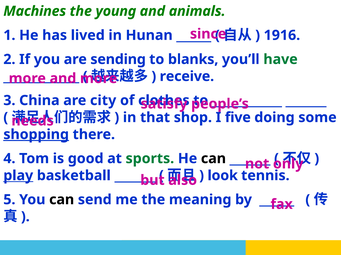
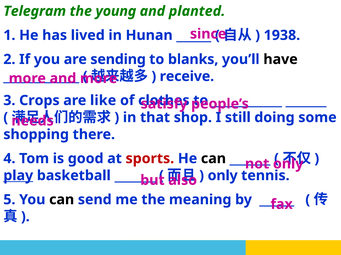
Machines: Machines -> Telegram
animals: animals -> planted
1916: 1916 -> 1938
have colour: green -> black
China: China -> Crops
city: city -> like
five: five -> still
shopping underline: present -> none
sports colour: green -> red
look at (223, 176): look -> only
